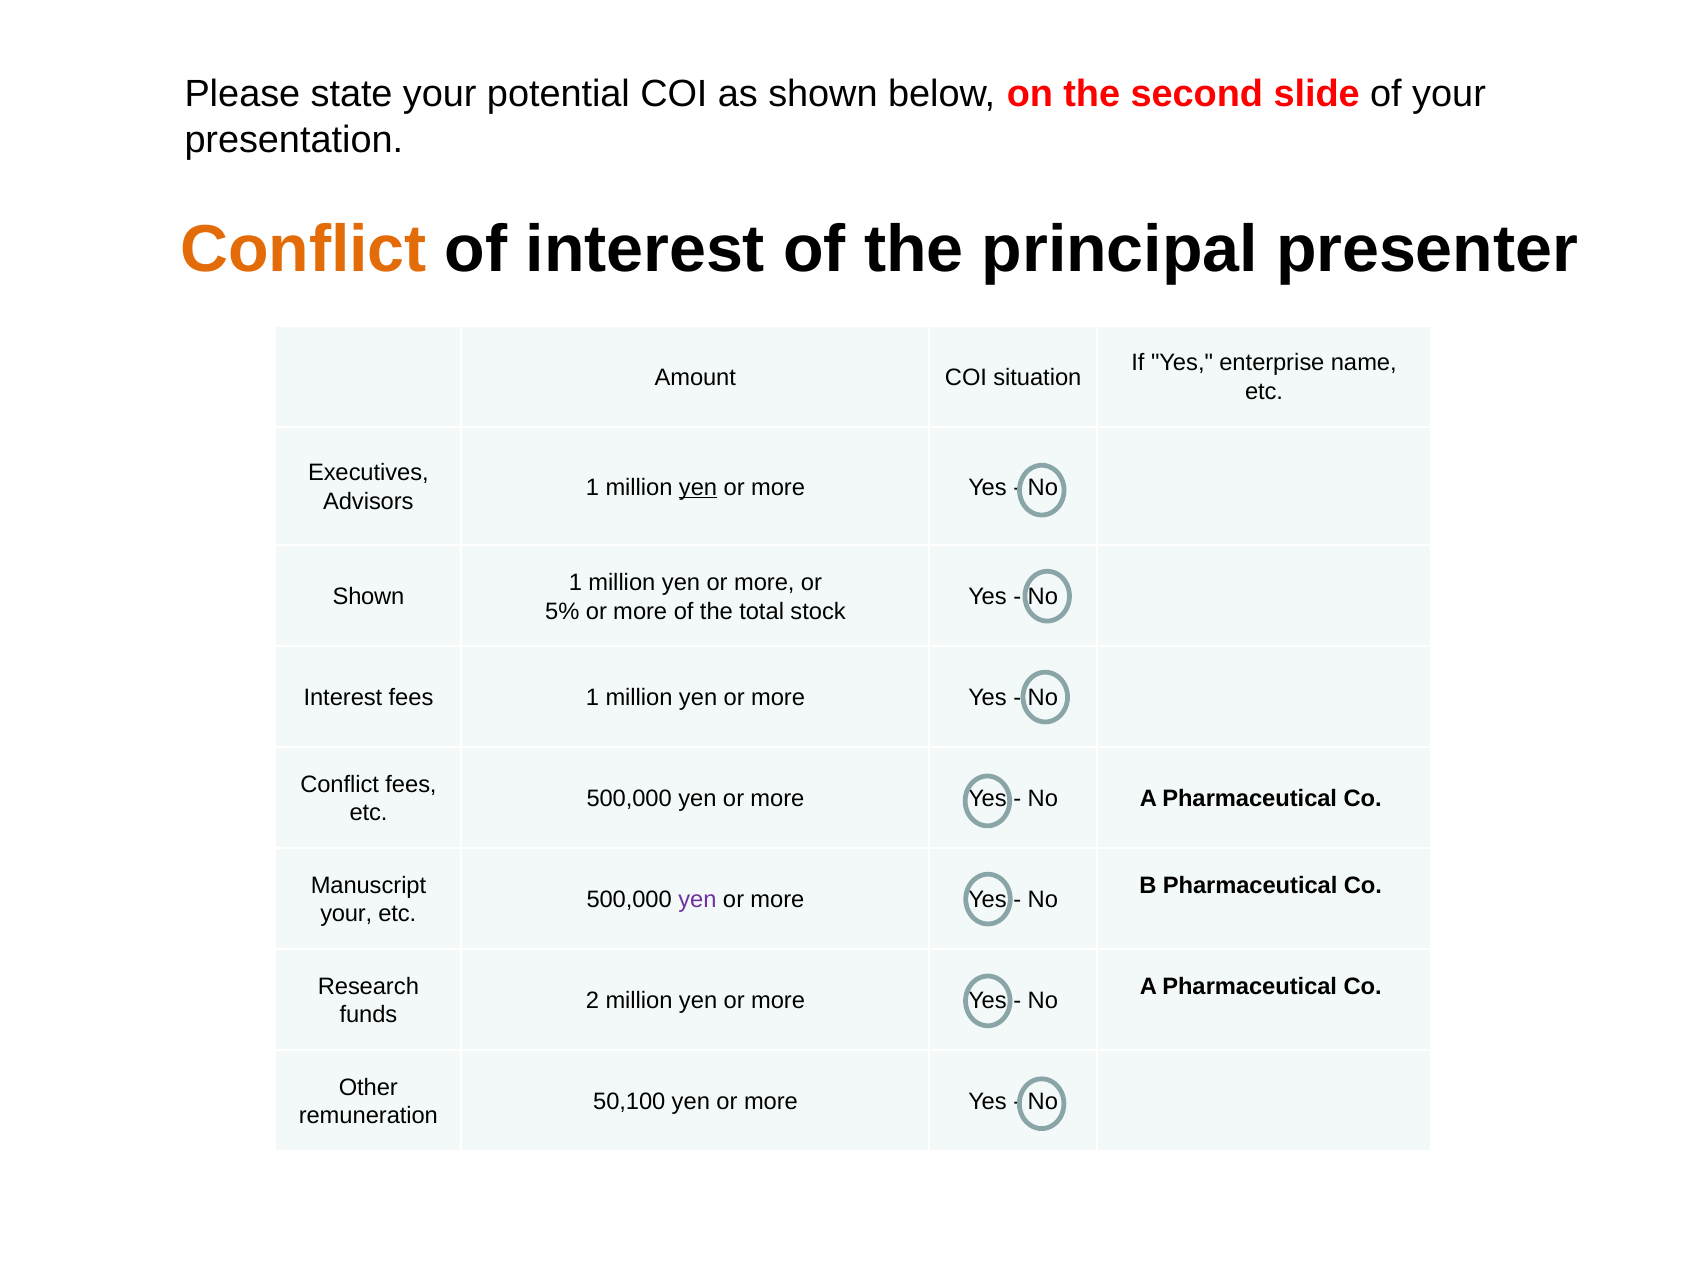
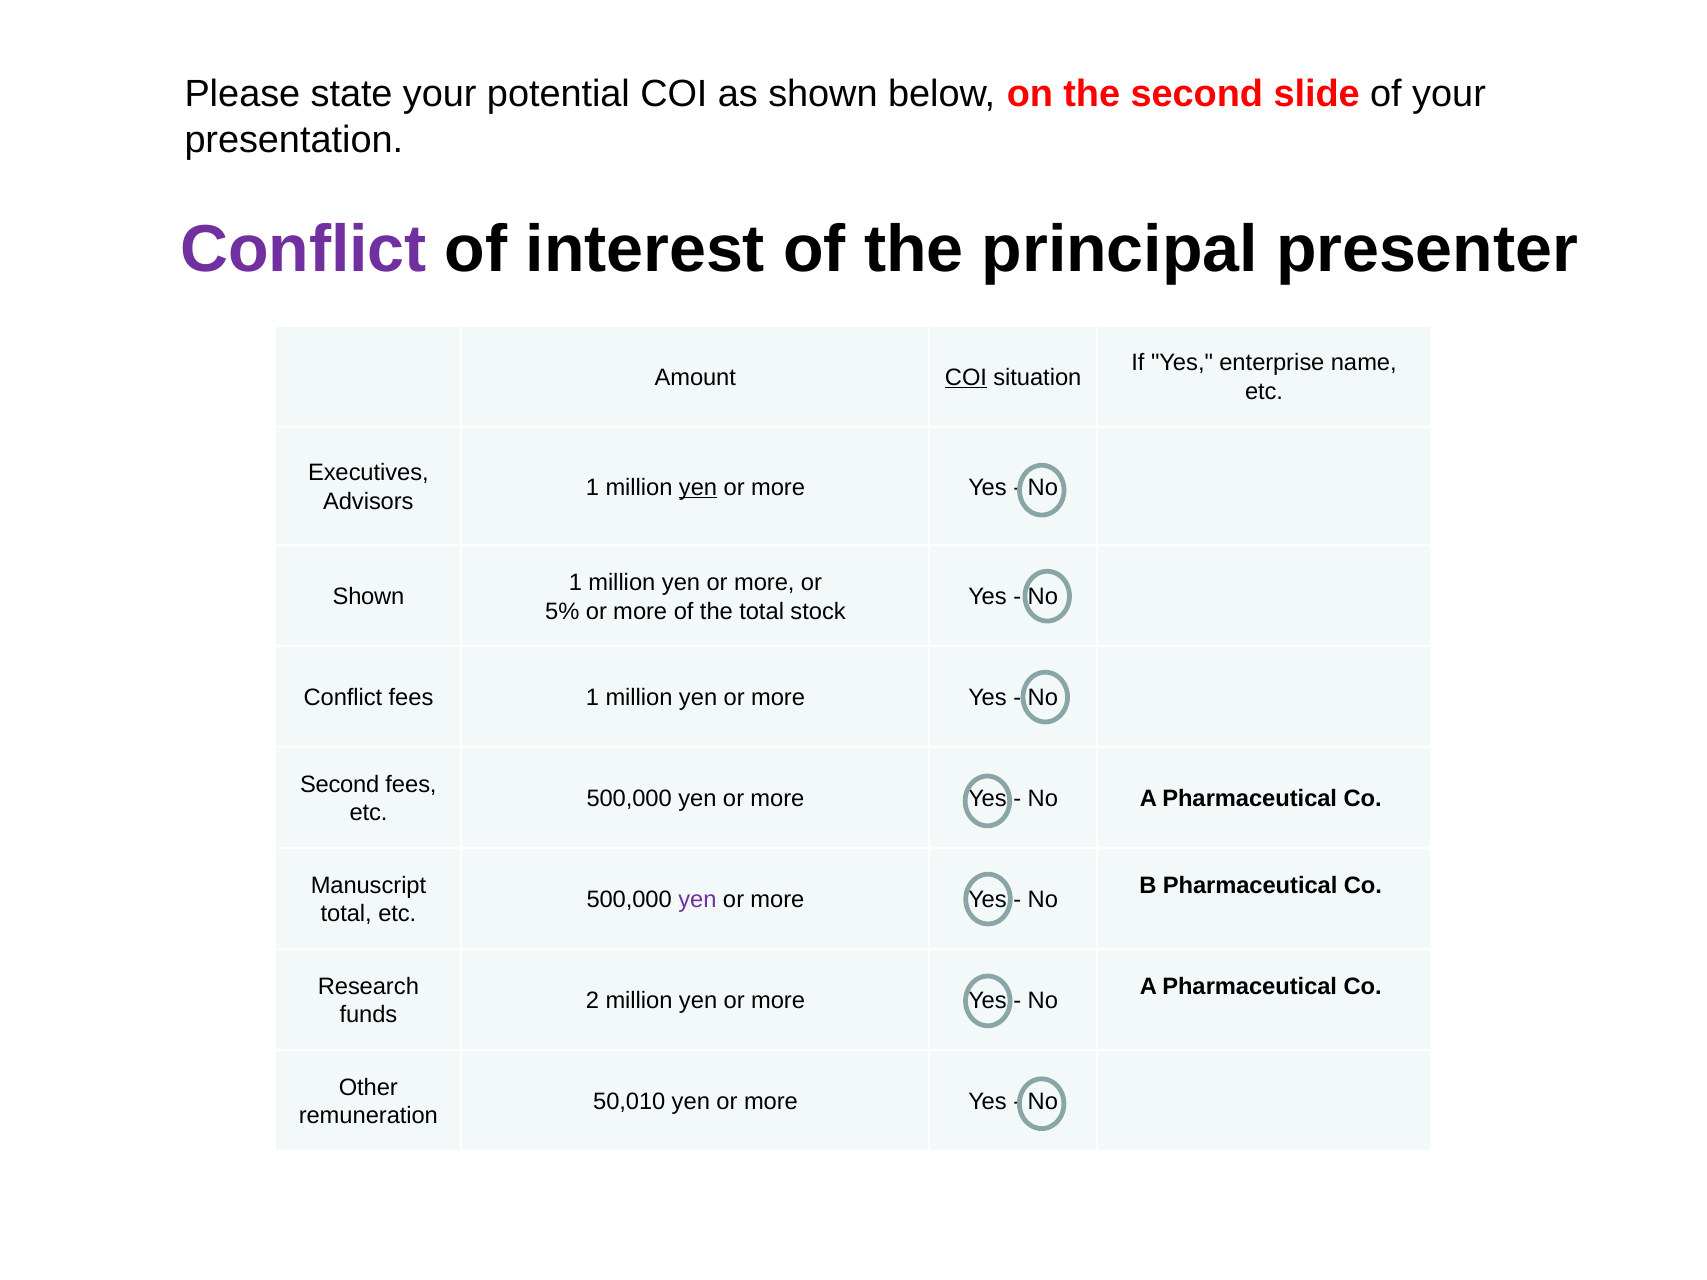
Conflict at (304, 249) colour: orange -> purple
COI at (966, 377) underline: none -> present
Interest at (343, 698): Interest -> Conflict
Conflict at (340, 785): Conflict -> Second
your at (346, 914): your -> total
50,100: 50,100 -> 50,010
